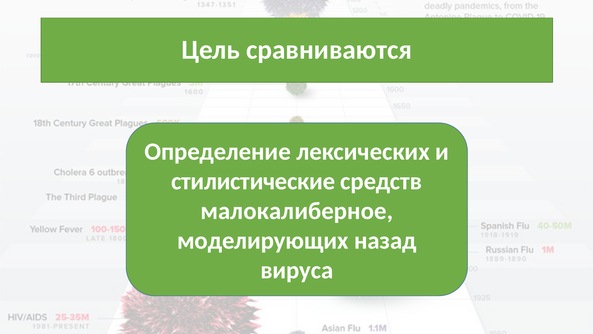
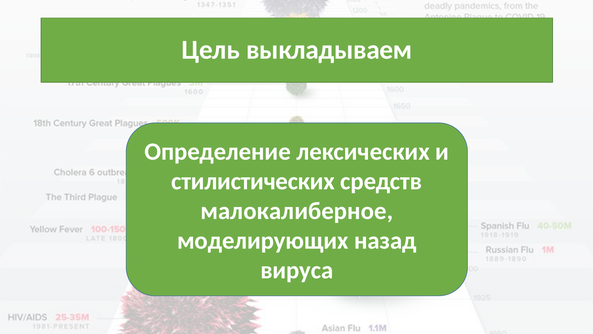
сравниваются: сравниваются -> выкладываем
стилистические: стилистические -> стилистических
